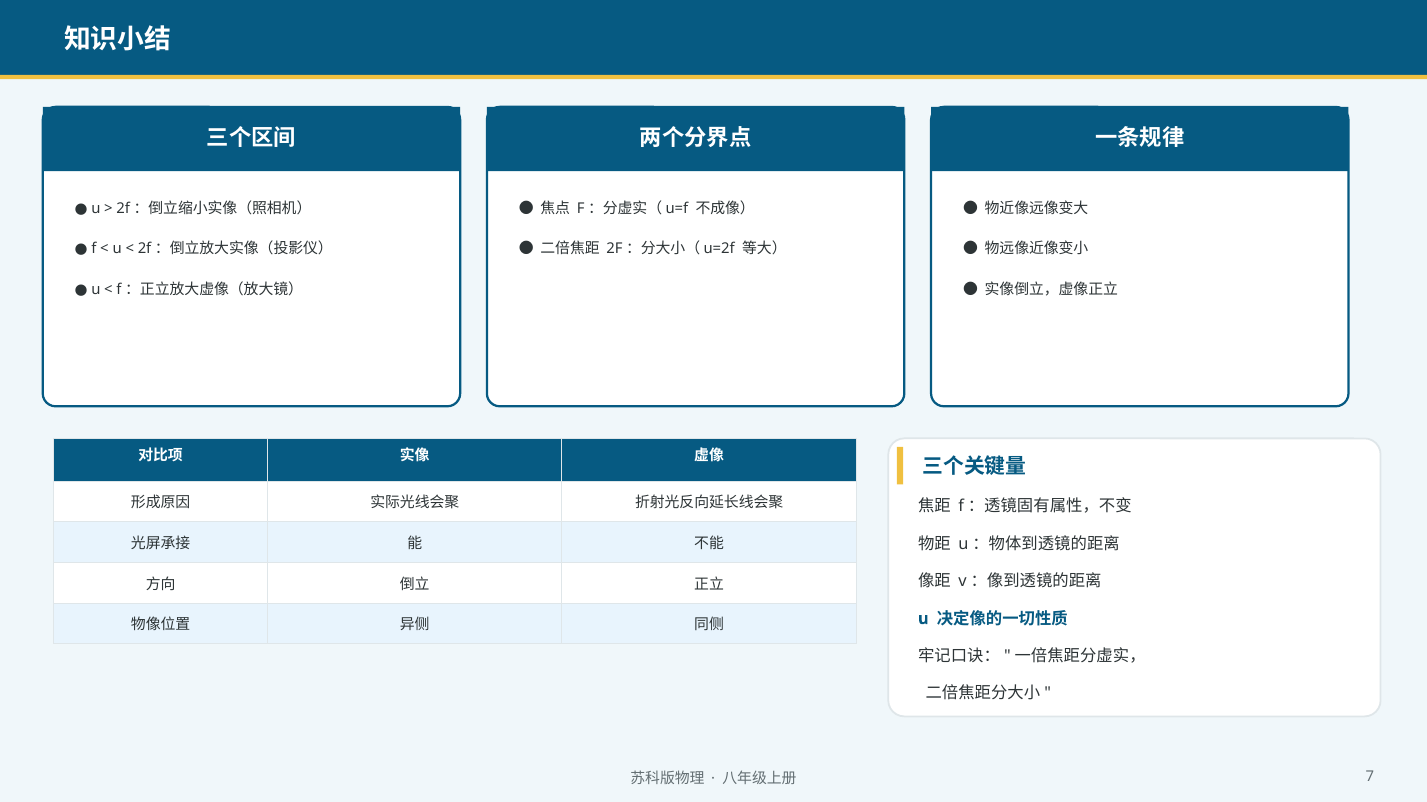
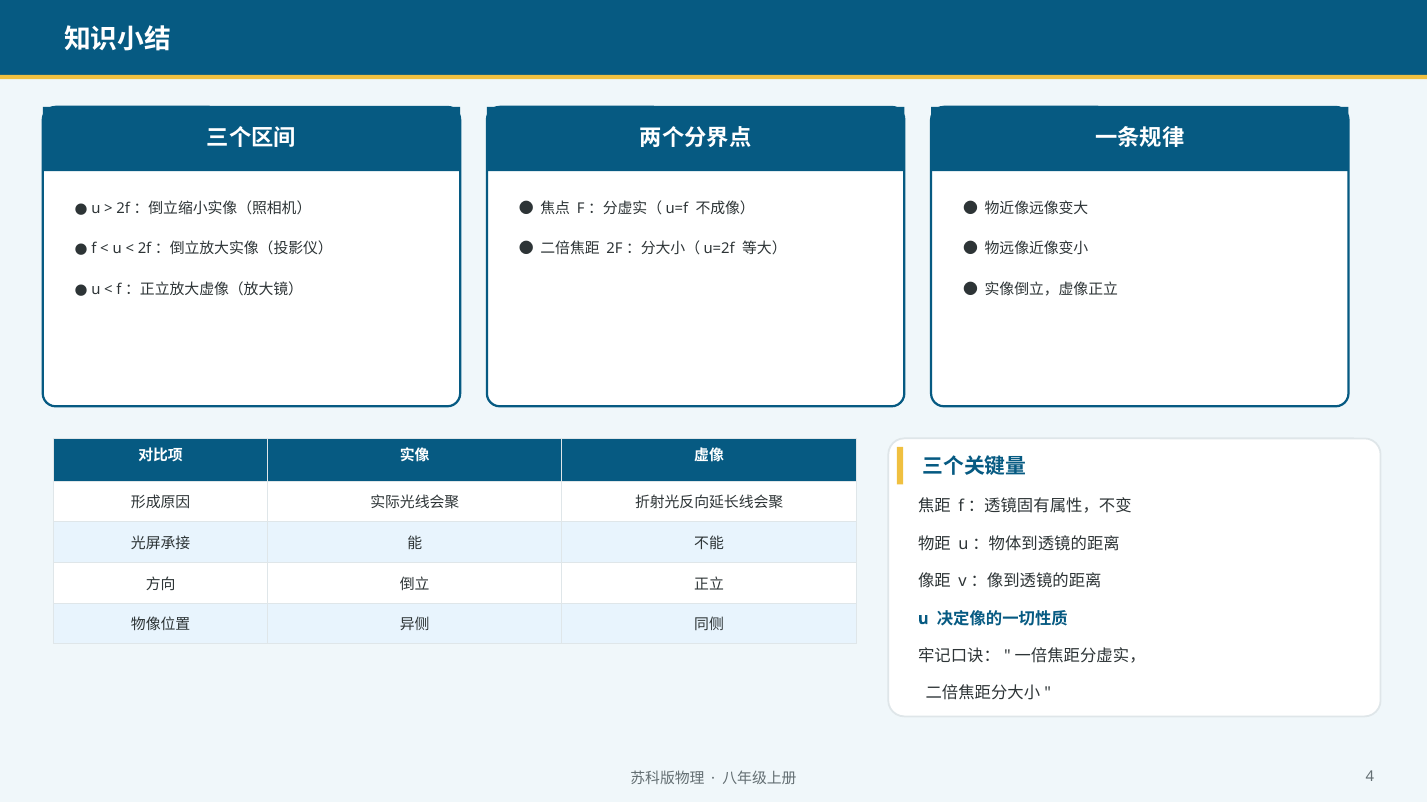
7: 7 -> 4
